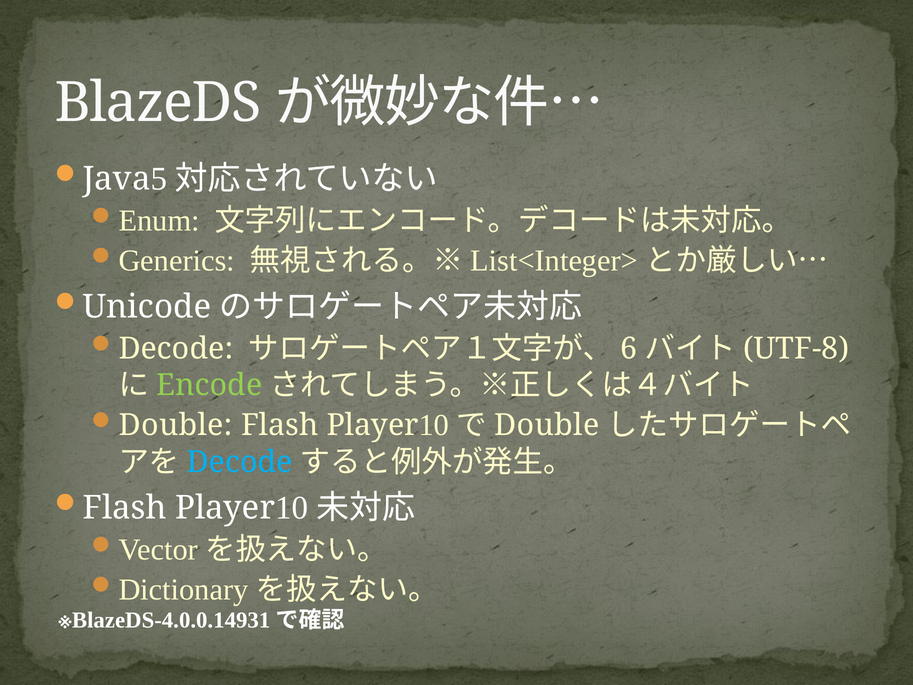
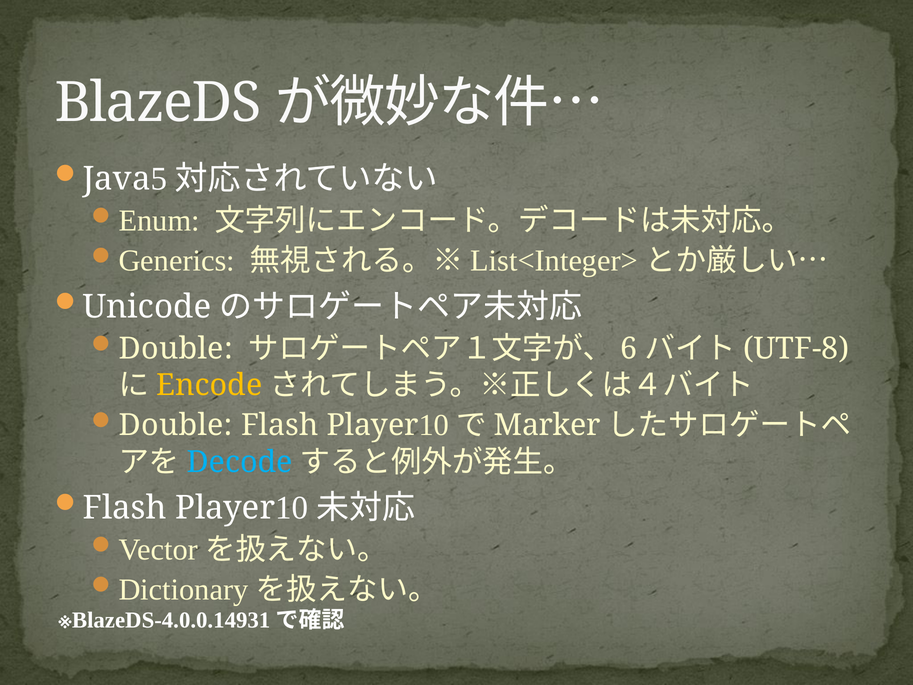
Decode at (176, 348): Decode -> Double
Encode colour: light green -> yellow
Double at (547, 425): Double -> Marker
